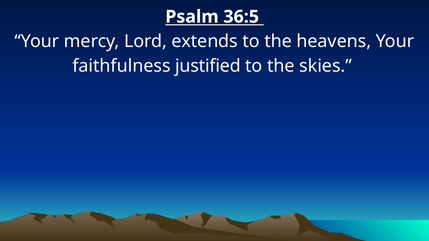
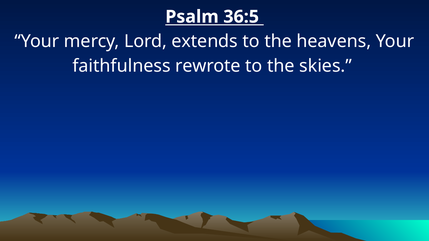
justified: justified -> rewrote
